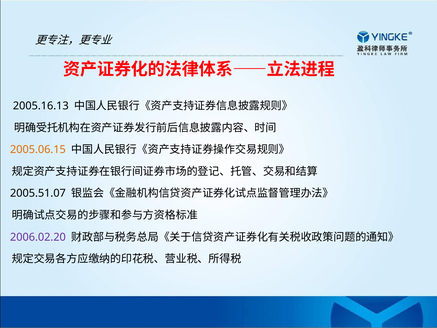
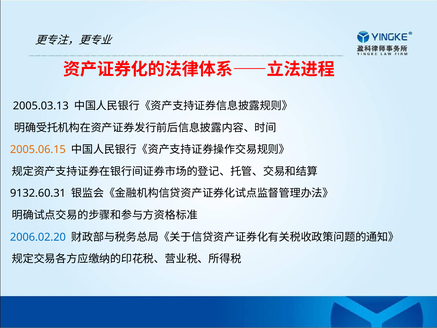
2005.16.13: 2005.16.13 -> 2005.03.13
2005.51.07: 2005.51.07 -> 9132.60.31
2006.02.20 colour: purple -> blue
